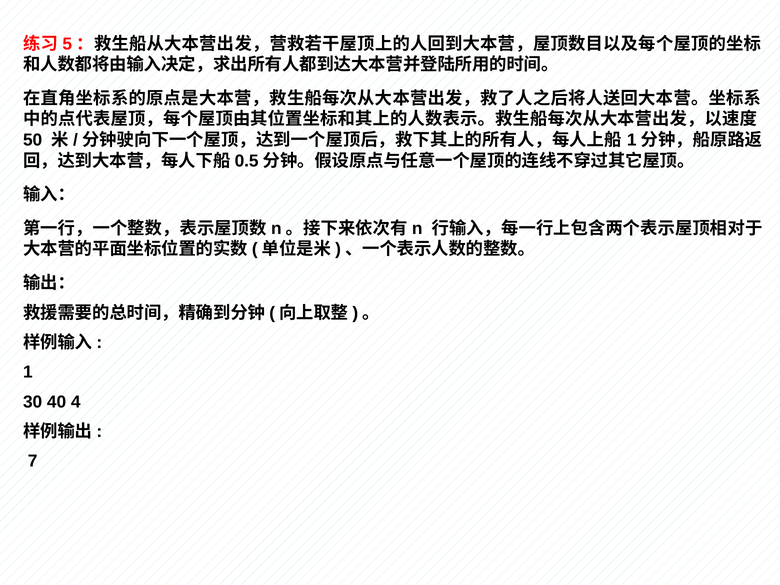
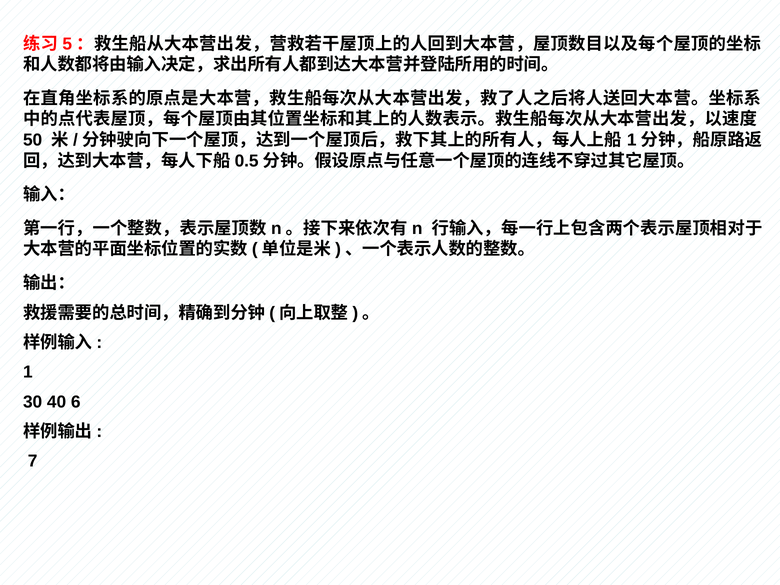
4: 4 -> 6
